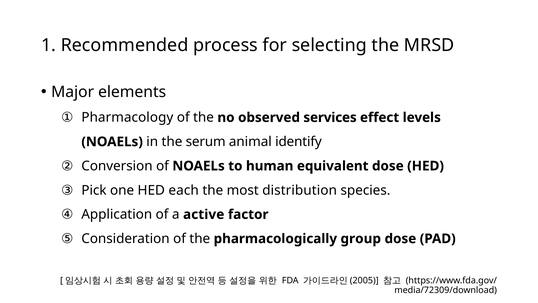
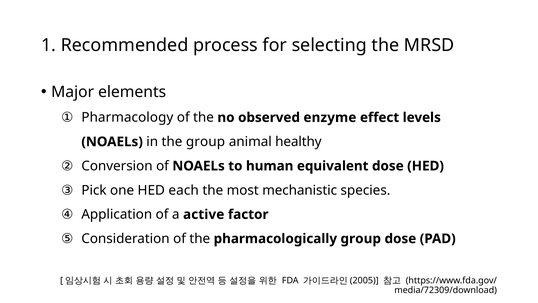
services: services -> enzyme
the serum: serum -> group
identify: identify -> healthy
distribution: distribution -> mechanistic
